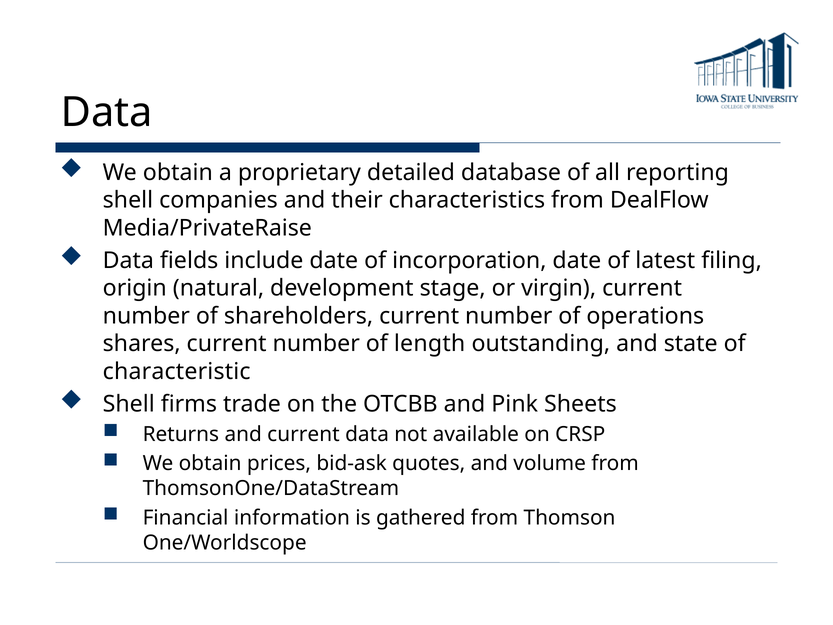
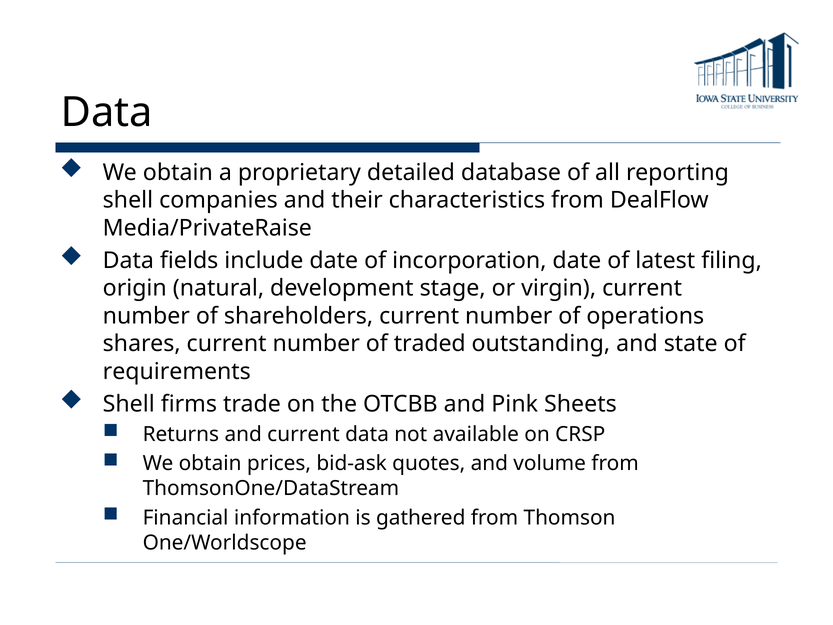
length: length -> traded
characteristic: characteristic -> requirements
